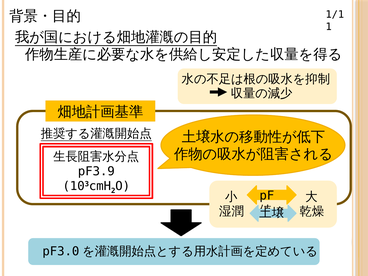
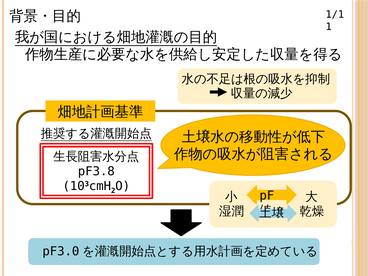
pF3.9: pF3.9 -> pF3.8
